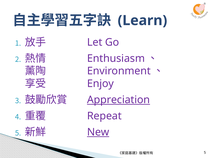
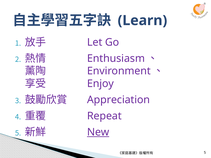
Appreciation underline: present -> none
